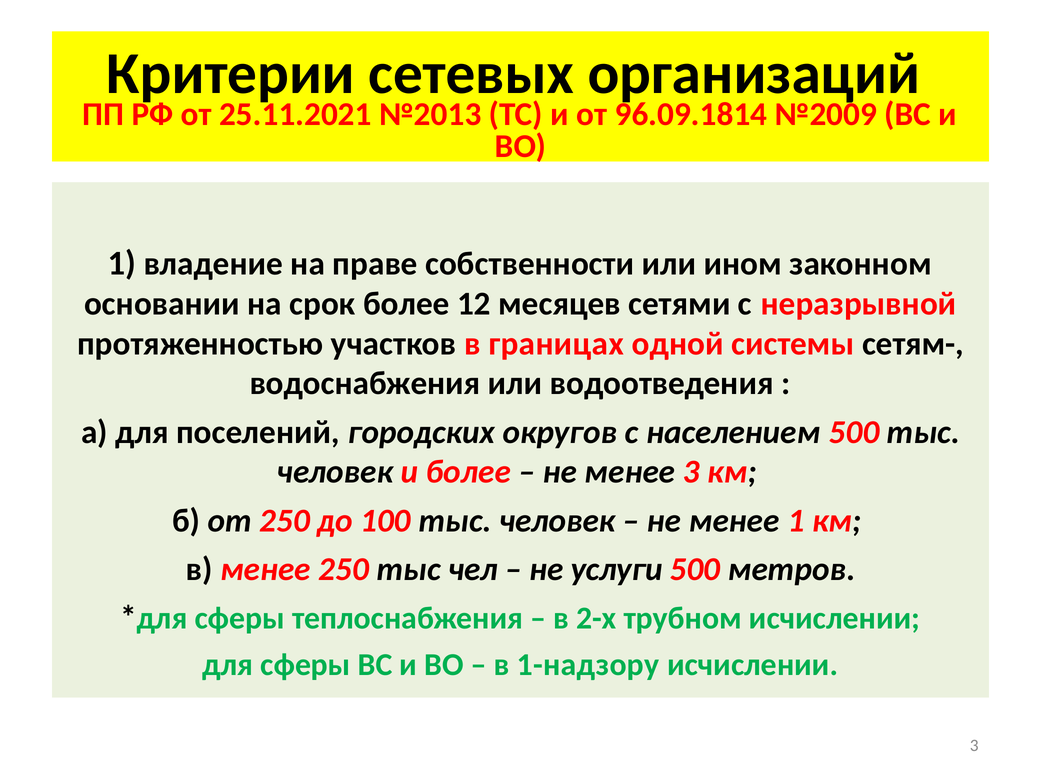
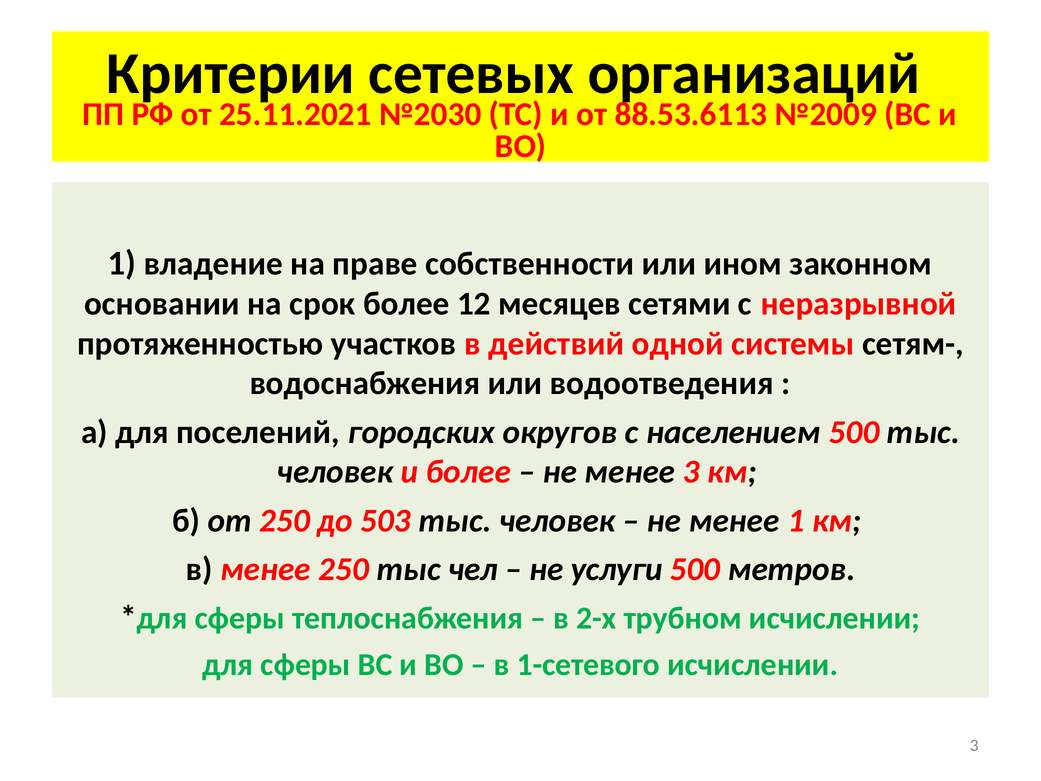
№2013: №2013 -> №2030
96.09.1814: 96.09.1814 -> 88.53.6113
границах: границах -> действий
100: 100 -> 503
1-надзору: 1-надзору -> 1-сетевого
